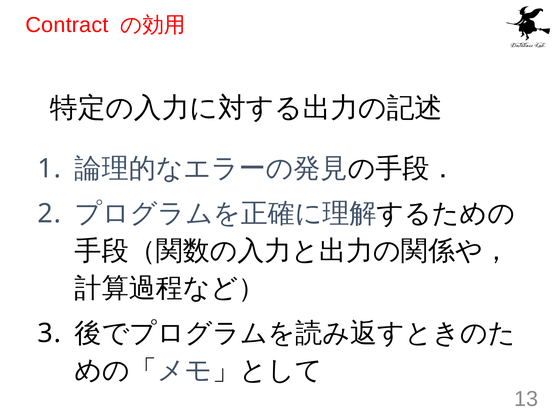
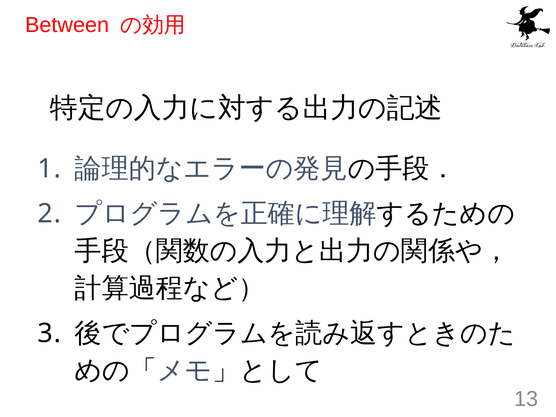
Contract: Contract -> Between
